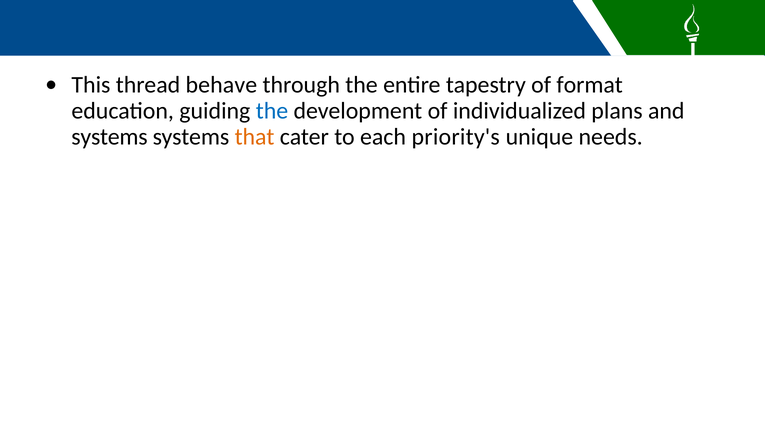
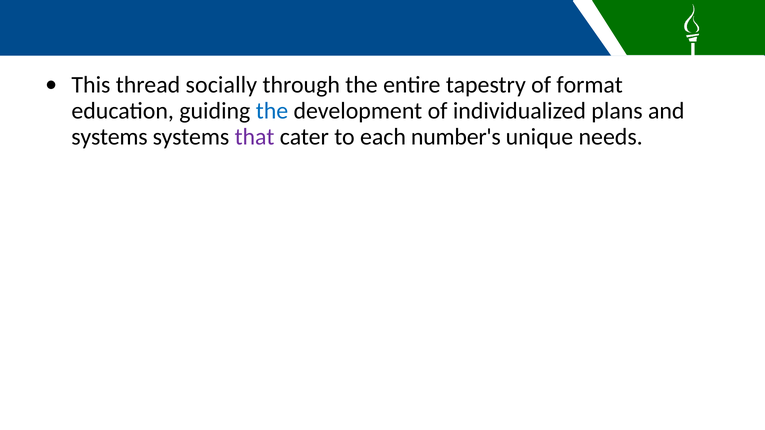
behave: behave -> socially
that colour: orange -> purple
priority's: priority's -> number's
